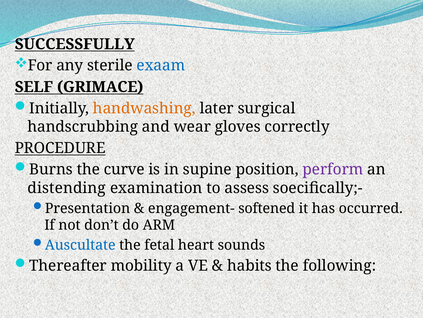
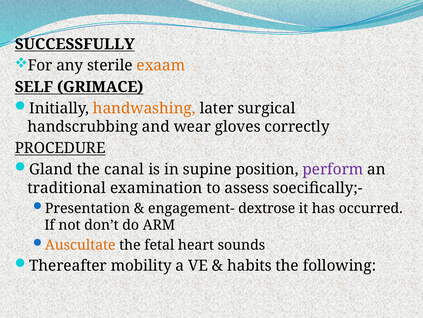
exaam colour: blue -> orange
Burns: Burns -> Gland
curve: curve -> canal
distending: distending -> traditional
softened: softened -> dextrose
Auscultate colour: blue -> orange
